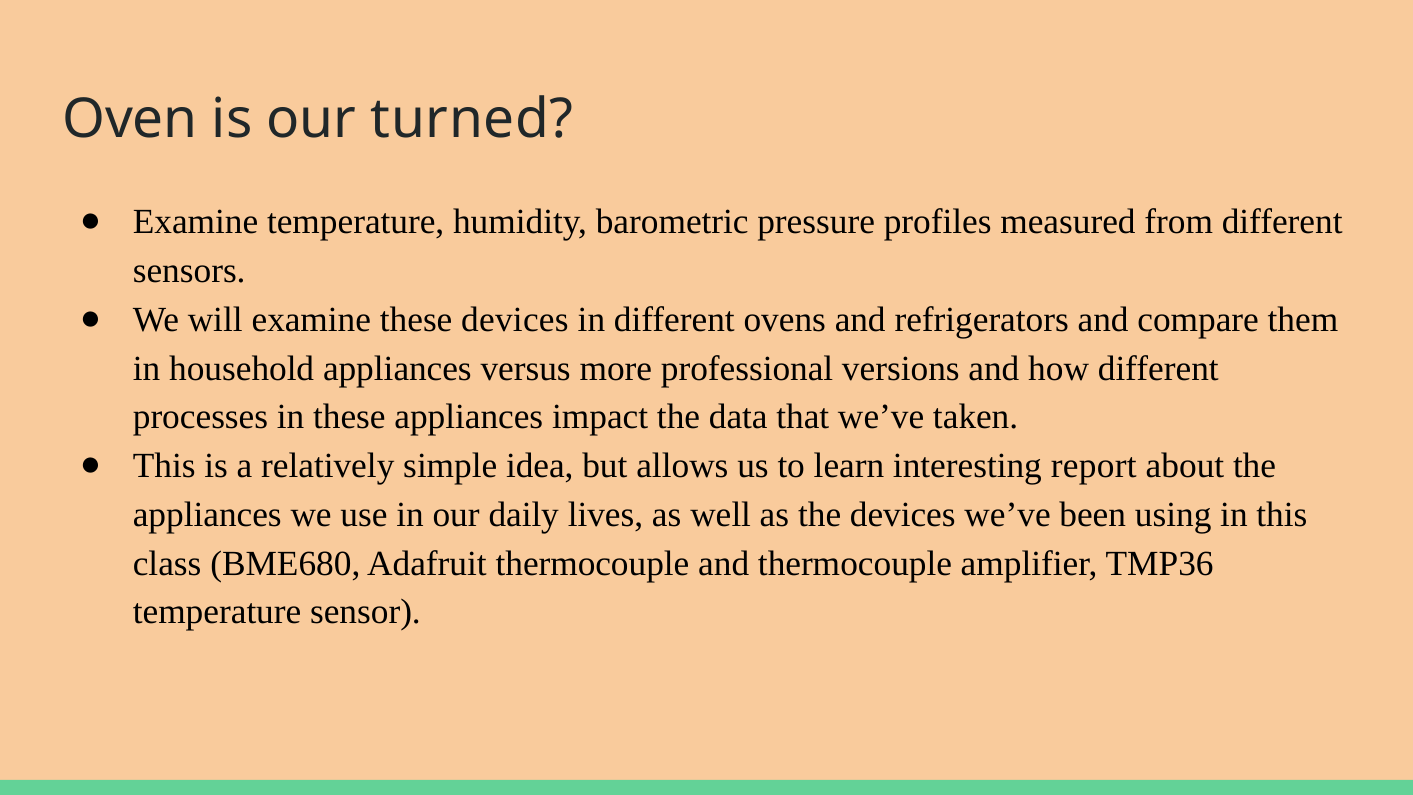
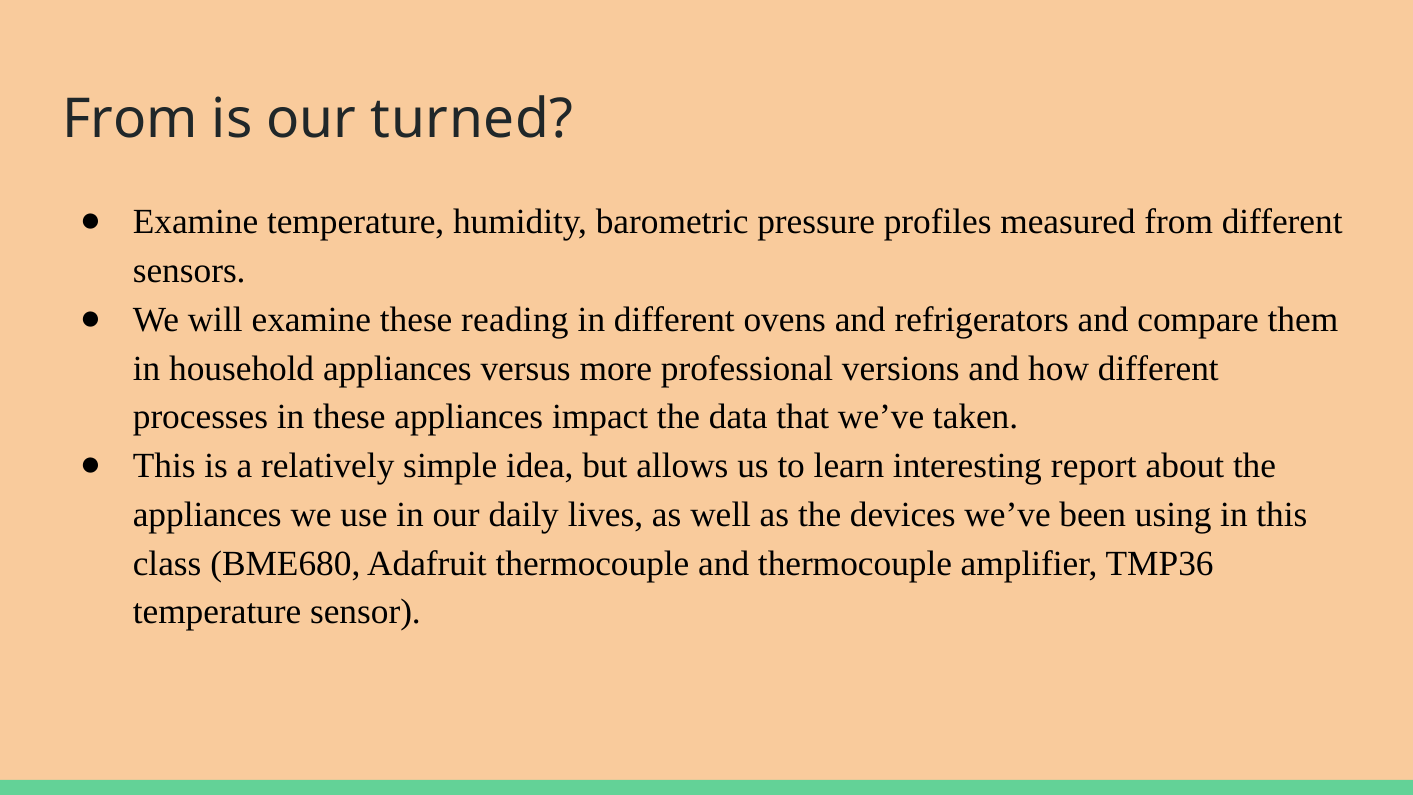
Oven at (130, 120): Oven -> From
these devices: devices -> reading
